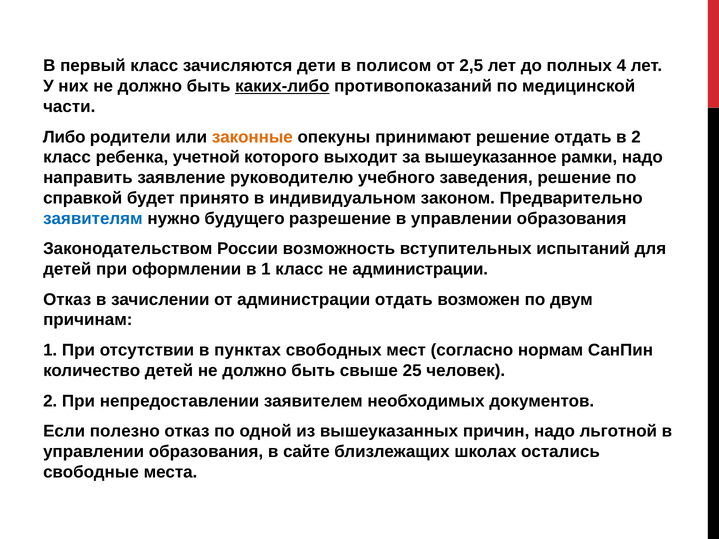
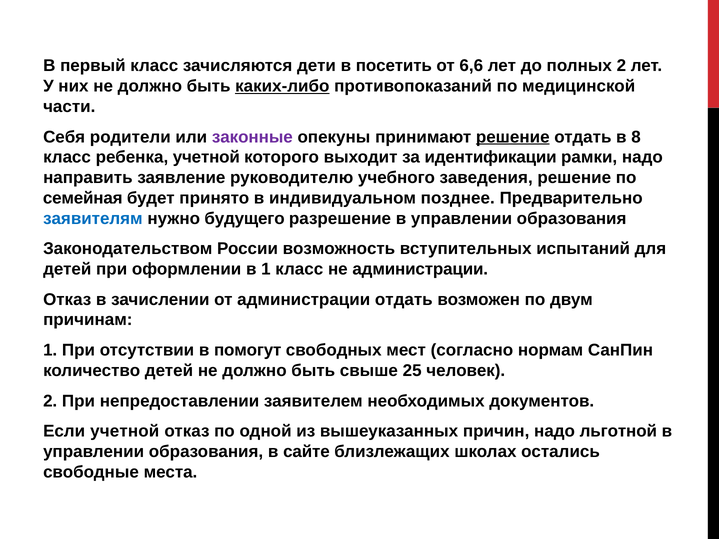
полисом: полисом -> посетить
2,5: 2,5 -> 6,6
полных 4: 4 -> 2
Либо: Либо -> Себя
законные colour: orange -> purple
решение at (513, 137) underline: none -> present
в 2: 2 -> 8
вышеуказанное: вышеуказанное -> идентификации
справкой: справкой -> семейная
законом: законом -> позднее
пунктах: пунктах -> помогут
Если полезно: полезно -> учетной
